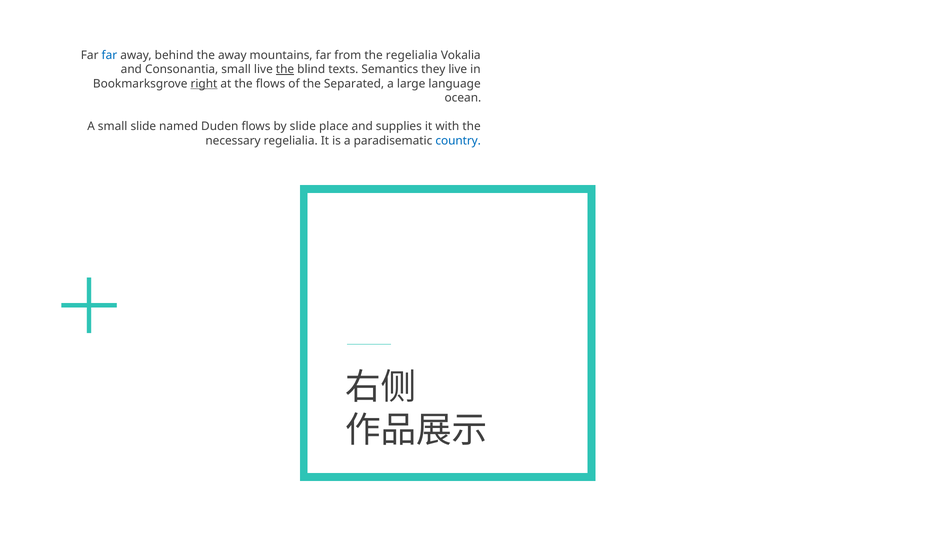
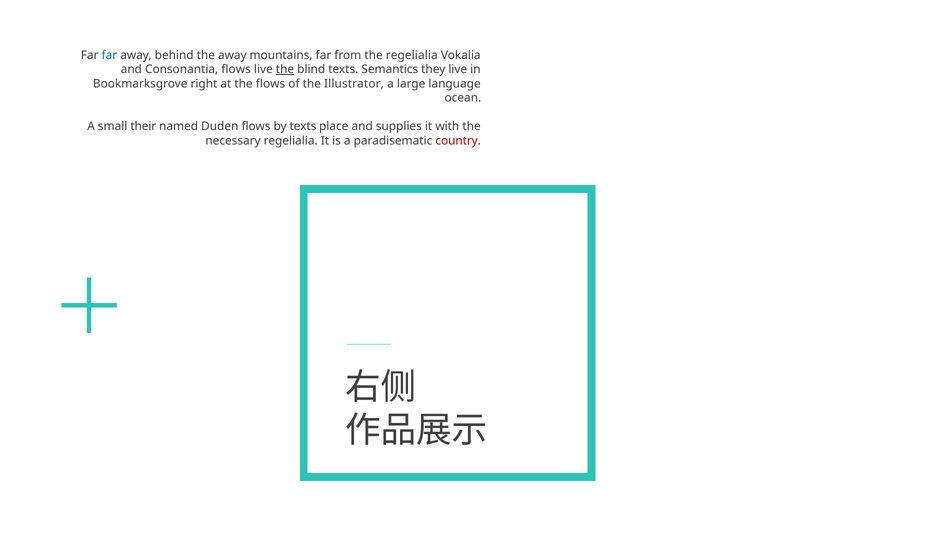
Consonantia small: small -> flows
right underline: present -> none
Separated: Separated -> Illustrator
small slide: slide -> their
by slide: slide -> texts
country colour: blue -> red
